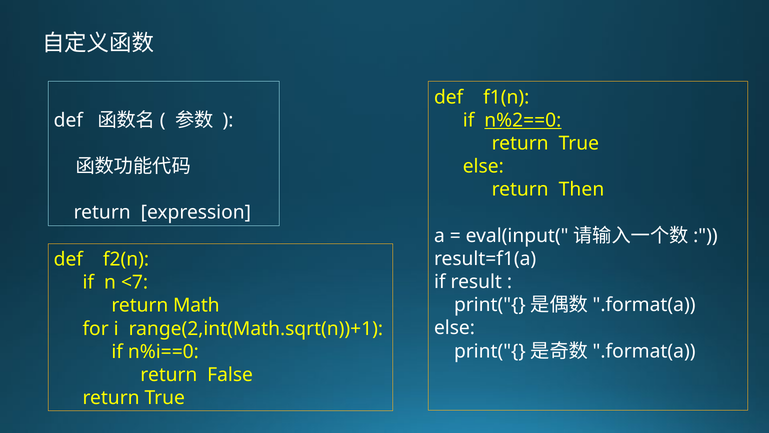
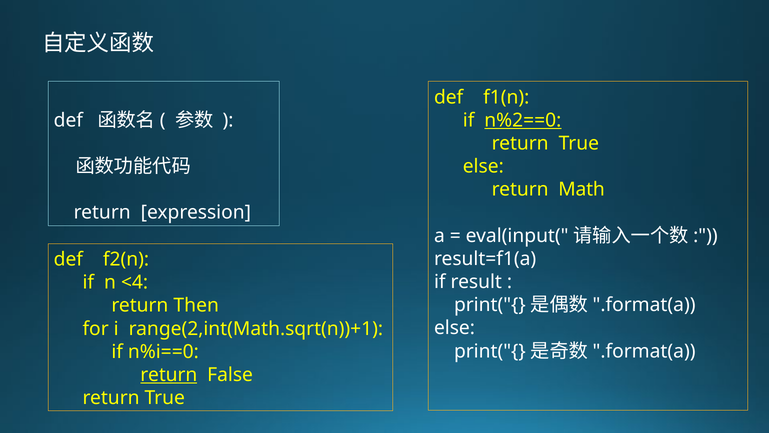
Then: Then -> Math
<7: <7 -> <4
Math: Math -> Then
return at (169, 374) underline: none -> present
